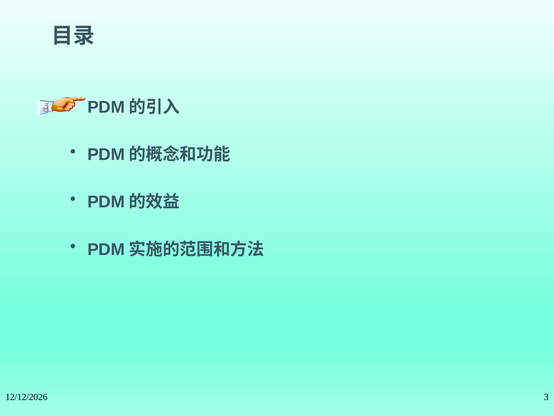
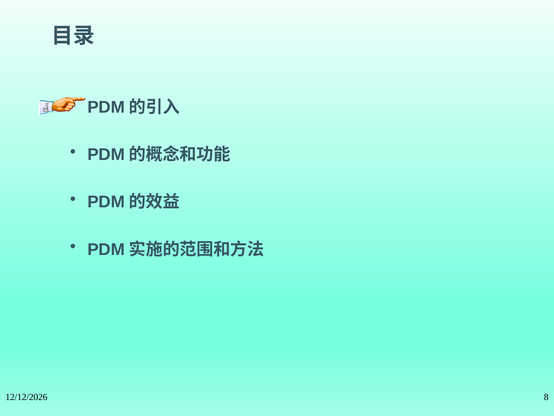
3: 3 -> 8
